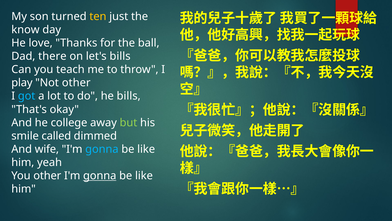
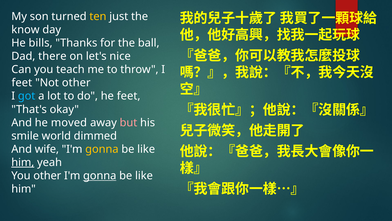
love: love -> bills
let's bills: bills -> nice
play at (22, 83): play -> feet
he bills: bills -> feet
college: college -> moved
but colour: light green -> pink
called: called -> world
gonna at (102, 149) colour: light blue -> yellow
him at (23, 162) underline: none -> present
